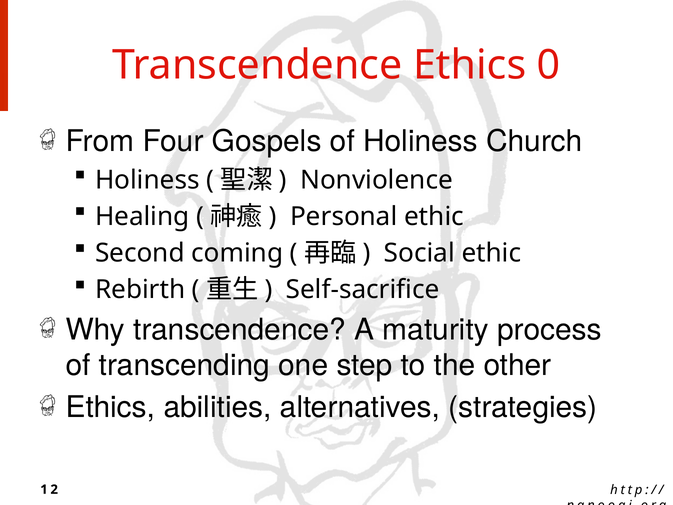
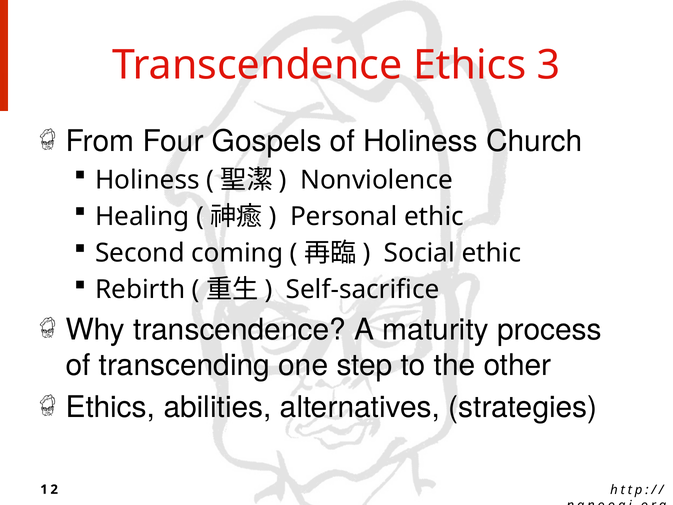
0: 0 -> 3
